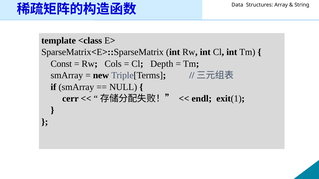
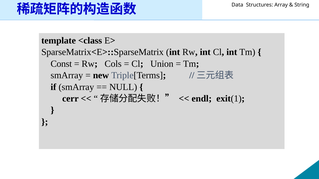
Depth: Depth -> Union
